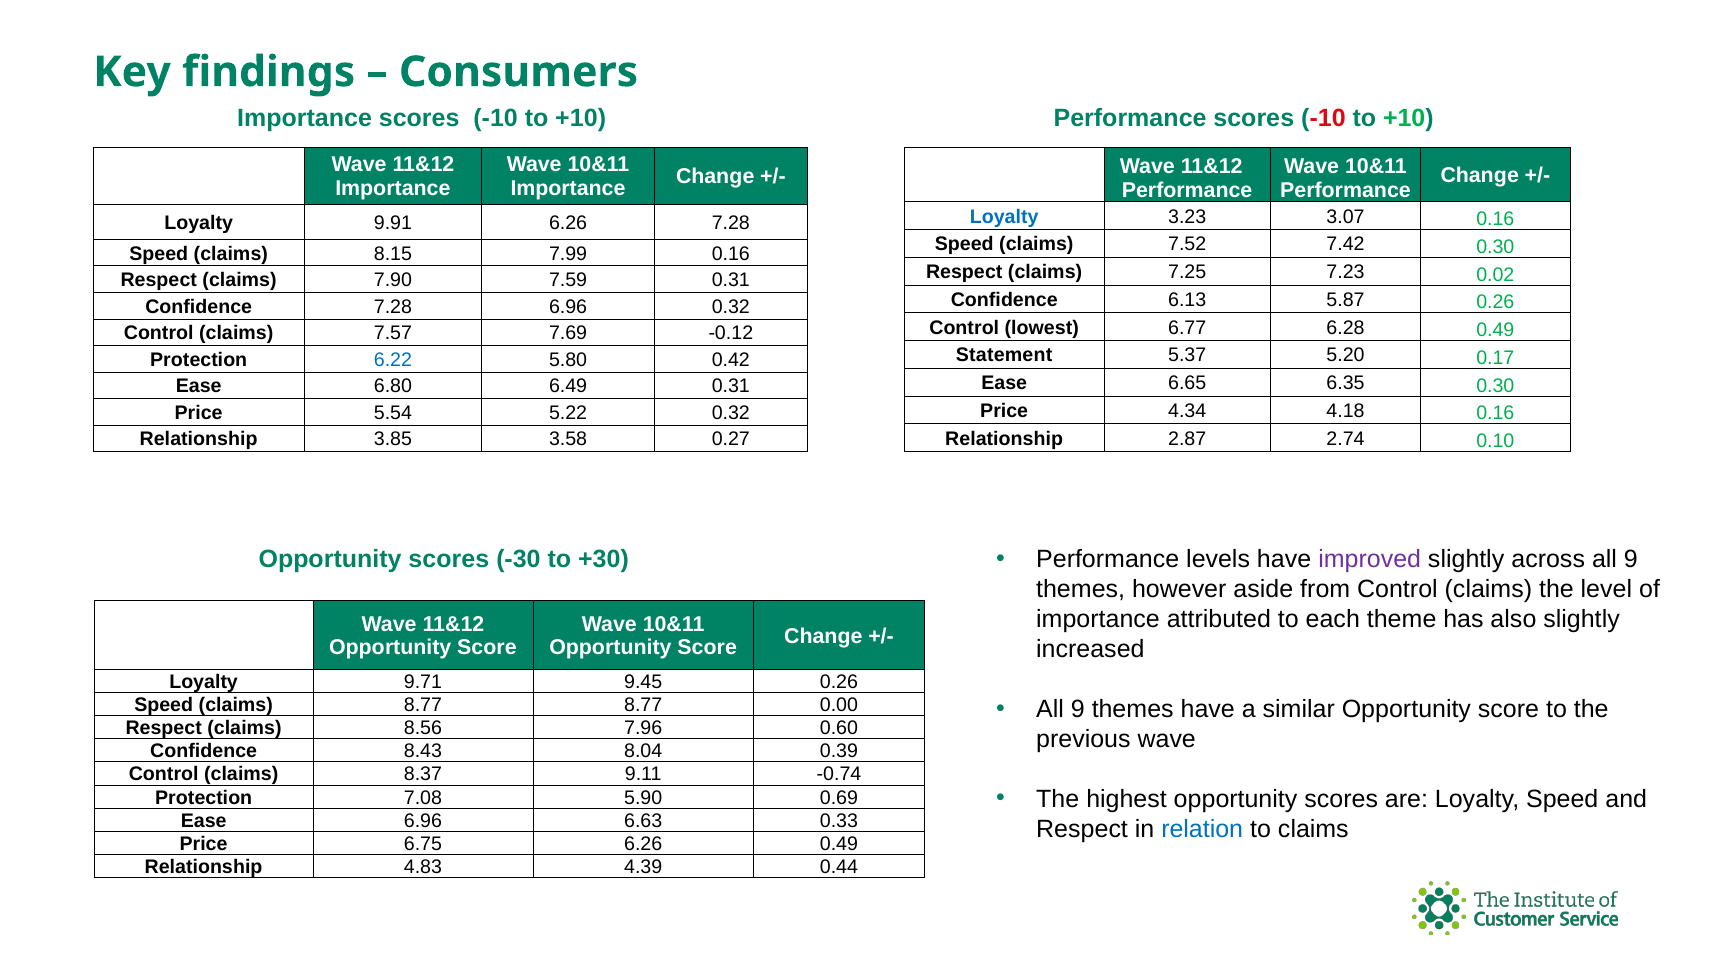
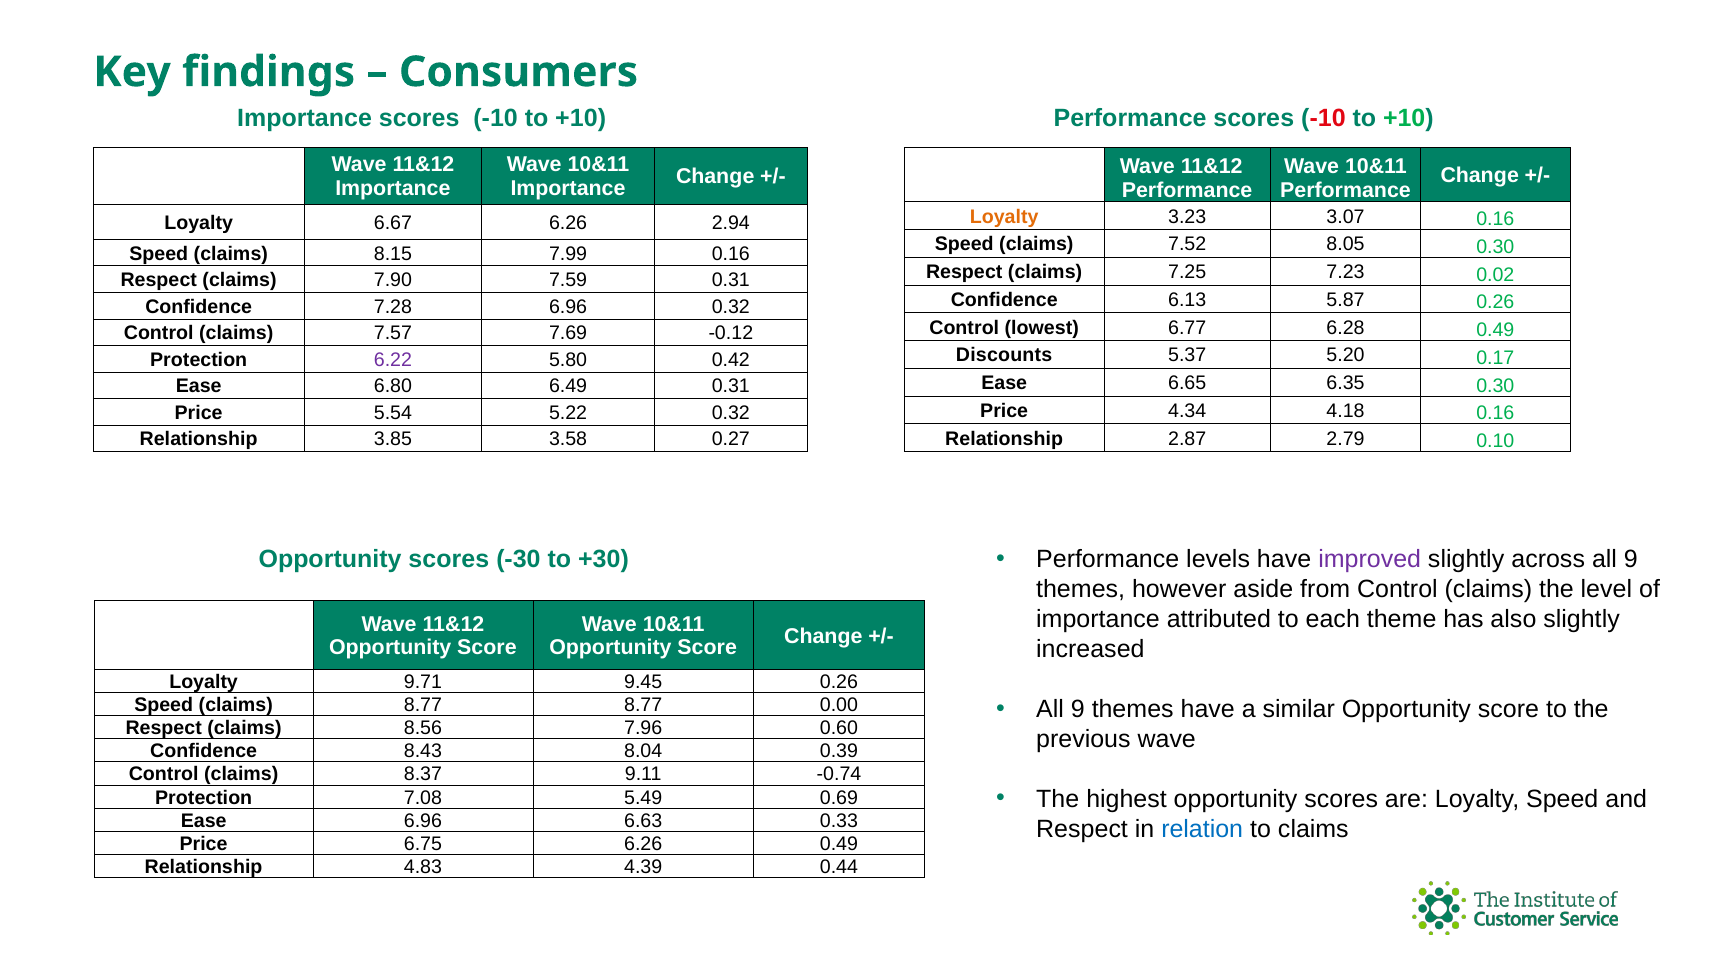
Loyalty at (1004, 217) colour: blue -> orange
9.91: 9.91 -> 6.67
6.26 7.28: 7.28 -> 2.94
7.42: 7.42 -> 8.05
Statement: Statement -> Discounts
6.22 colour: blue -> purple
2.74: 2.74 -> 2.79
5.90: 5.90 -> 5.49
